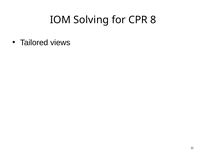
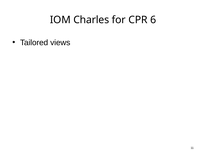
Solving: Solving -> Charles
8: 8 -> 6
